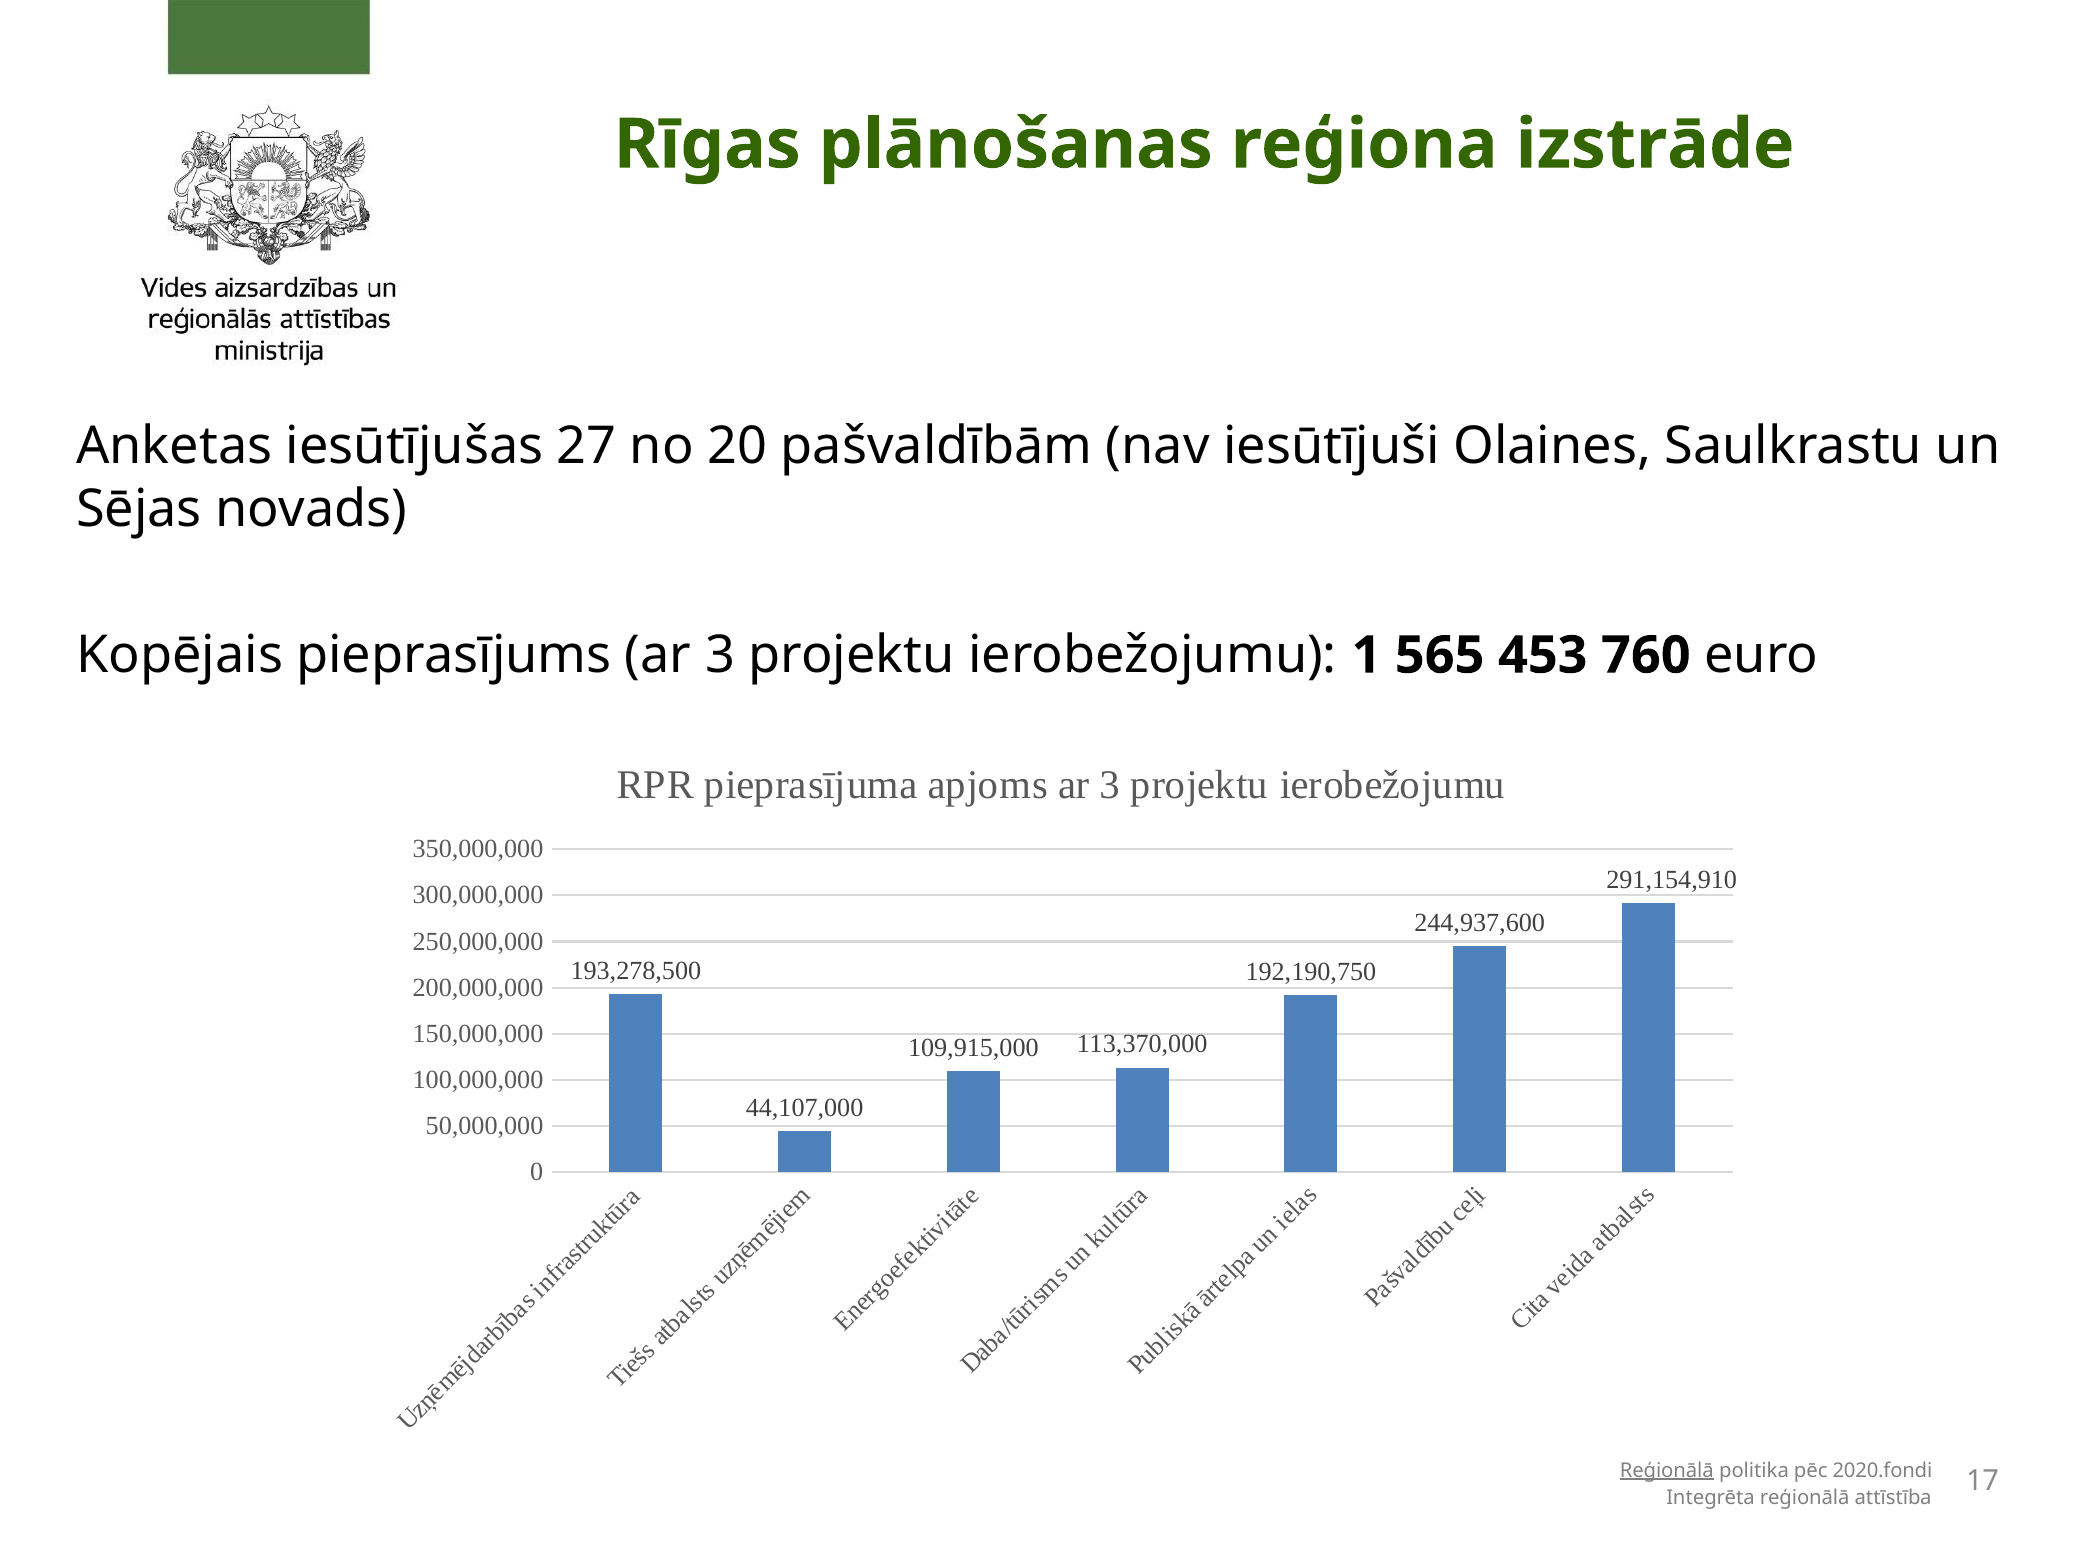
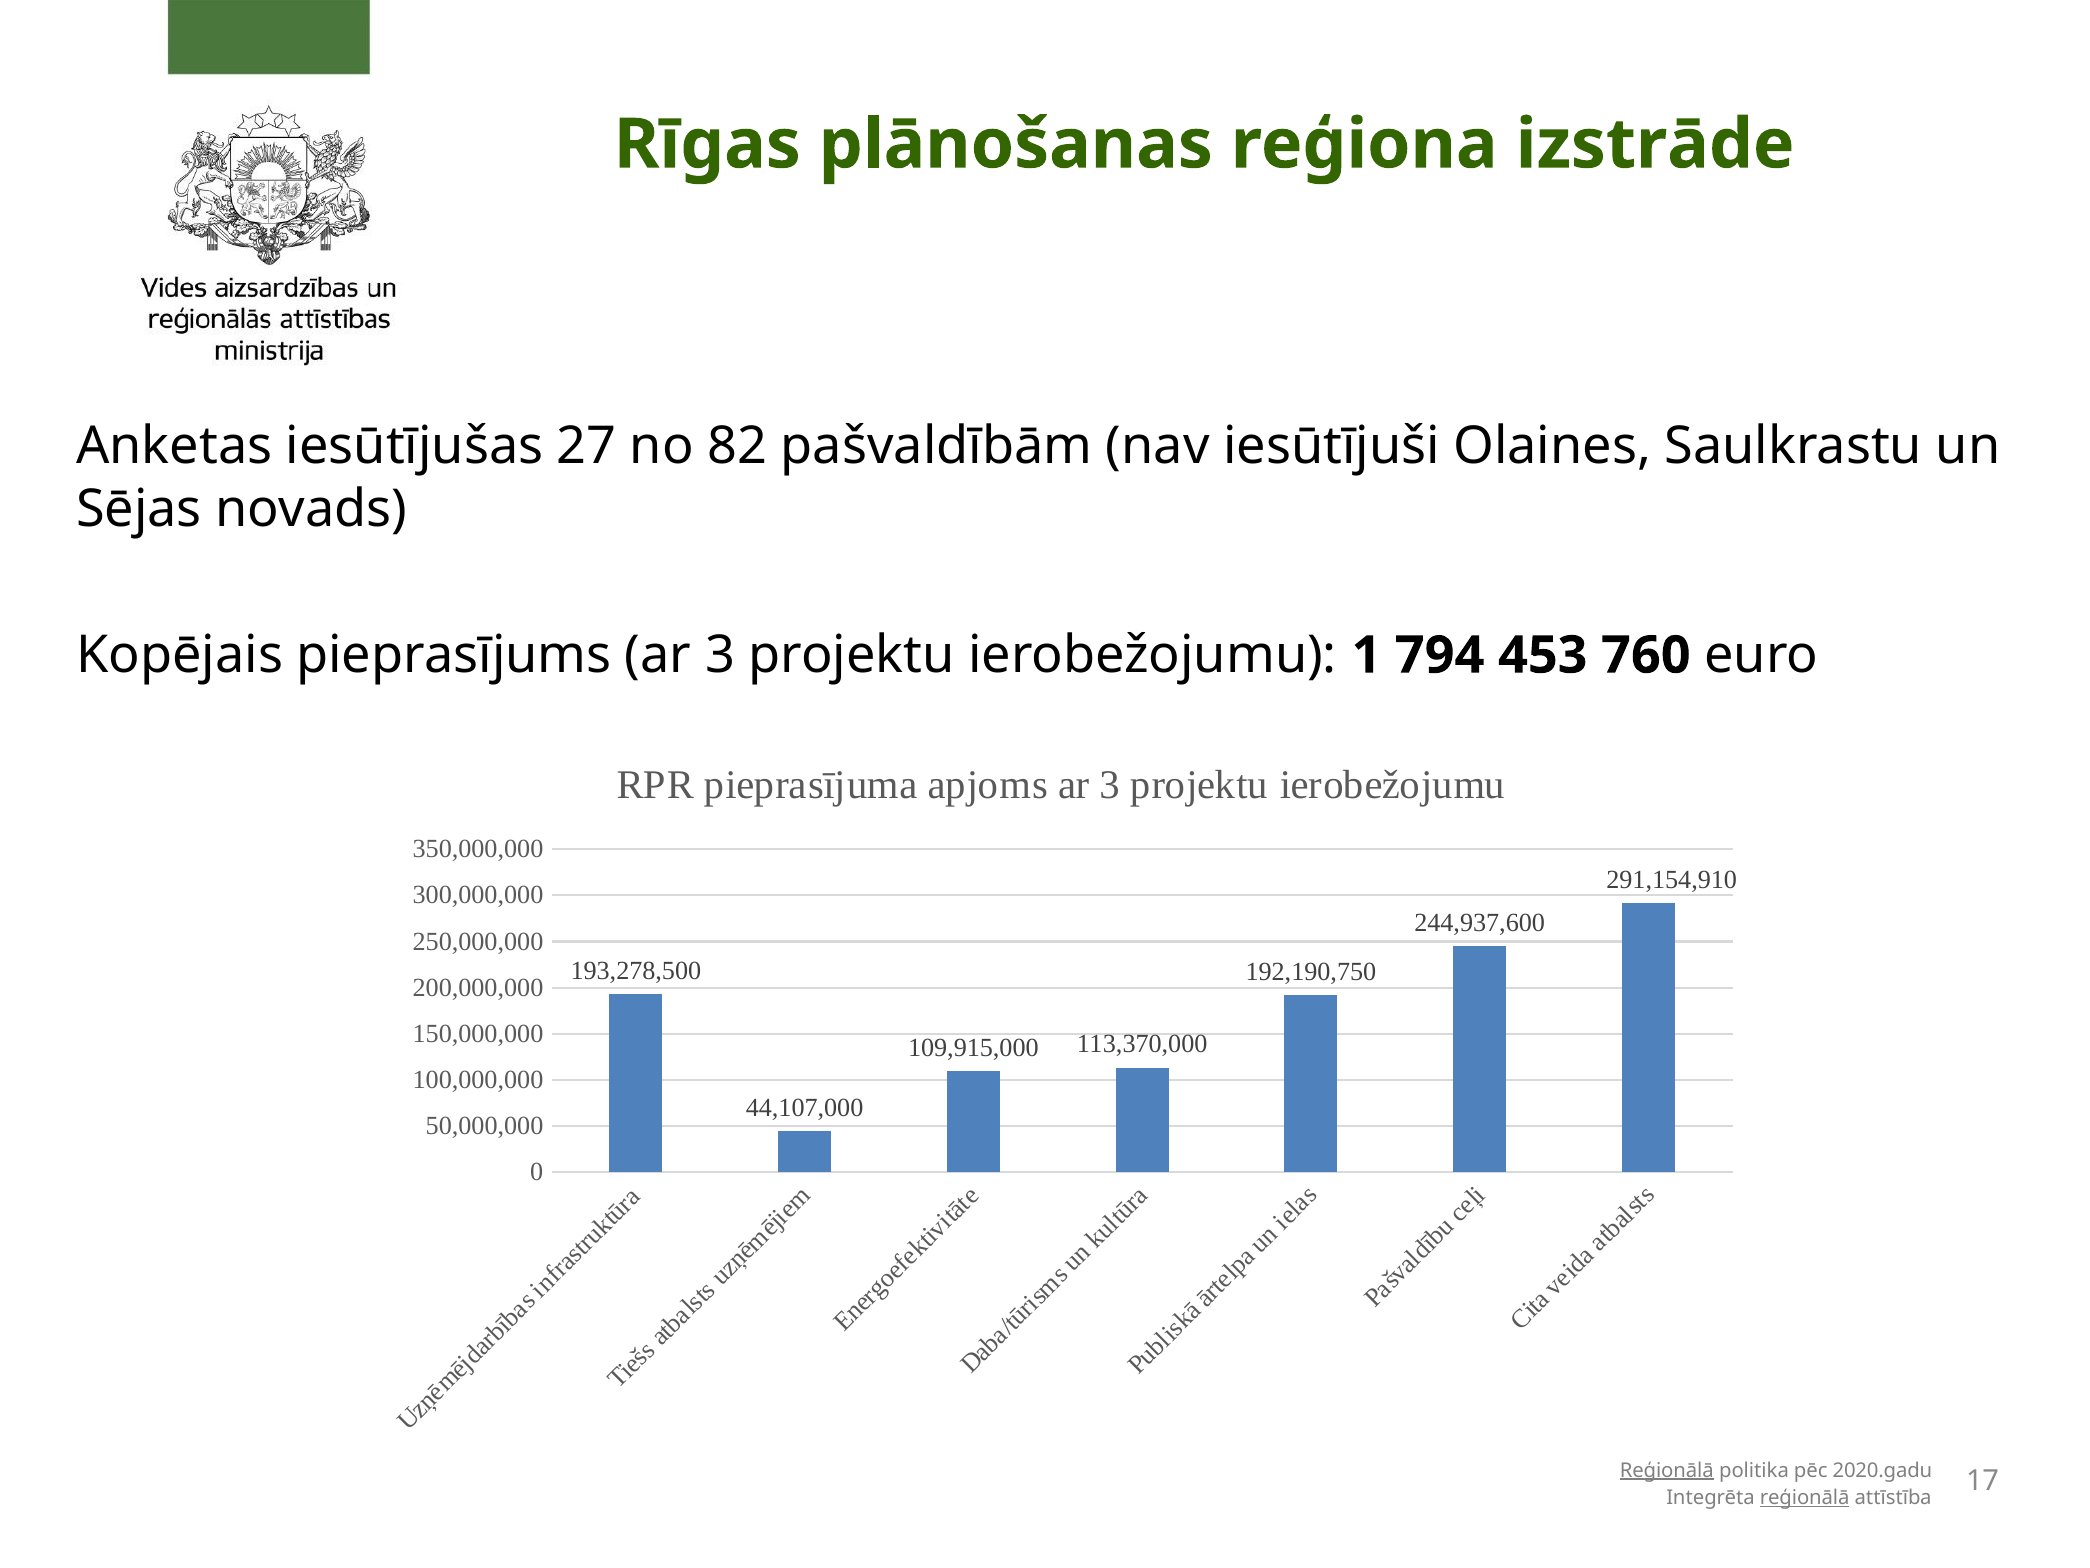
20: 20 -> 82
565: 565 -> 794
2020.fondi: 2020.fondi -> 2020.gadu
reģionālā at (1805, 1497) underline: none -> present
